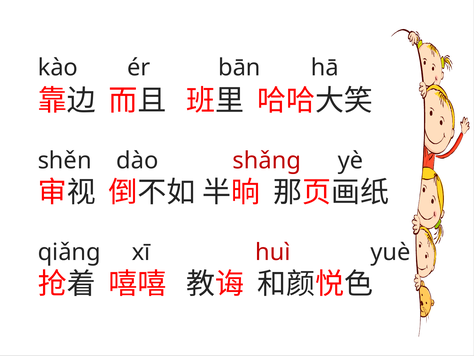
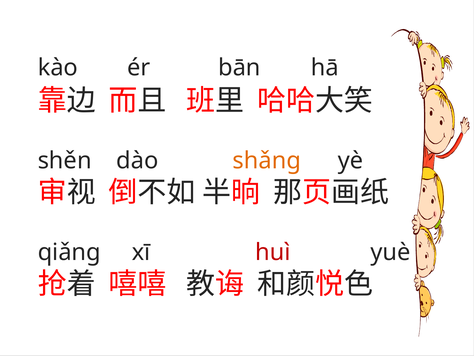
shǎng colour: red -> orange
